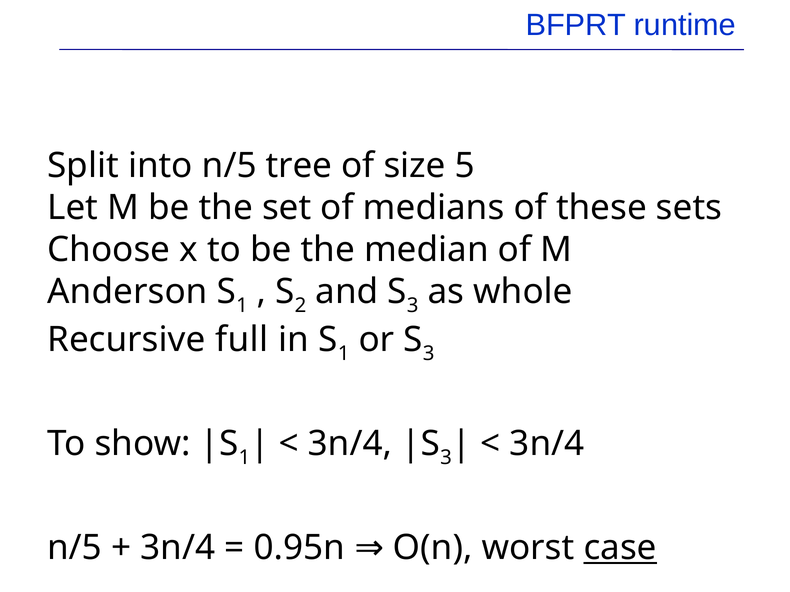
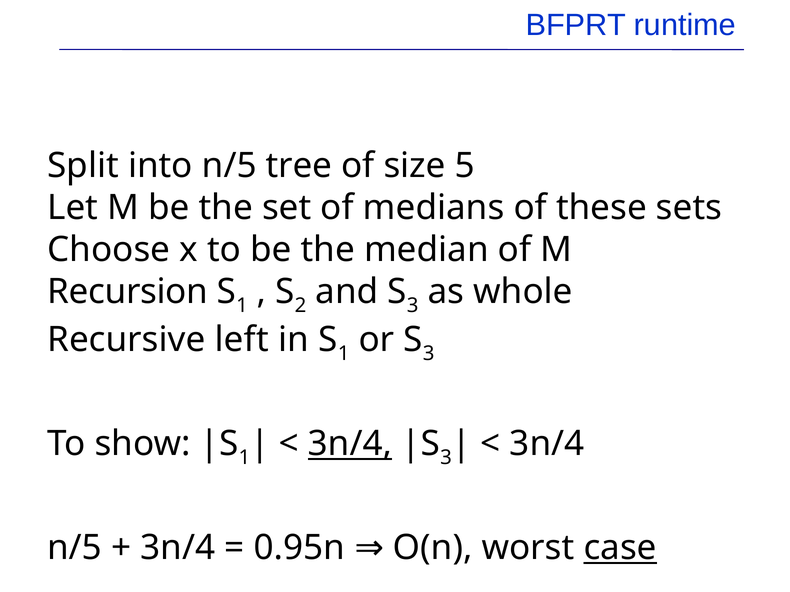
Anderson: Anderson -> Recursion
full: full -> left
3n/4 at (350, 444) underline: none -> present
